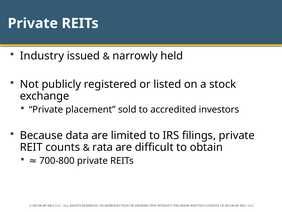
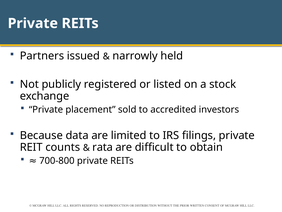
Industry: Industry -> Partners
